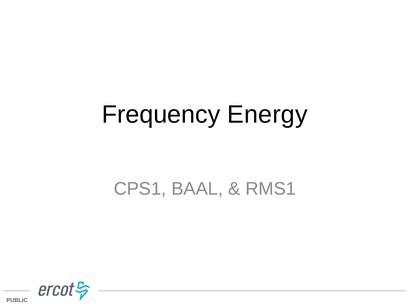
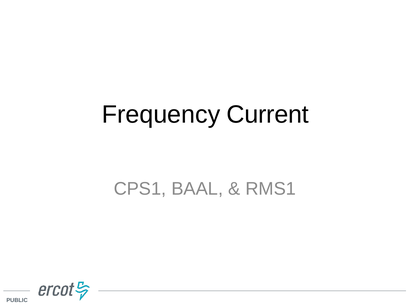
Energy: Energy -> Current
